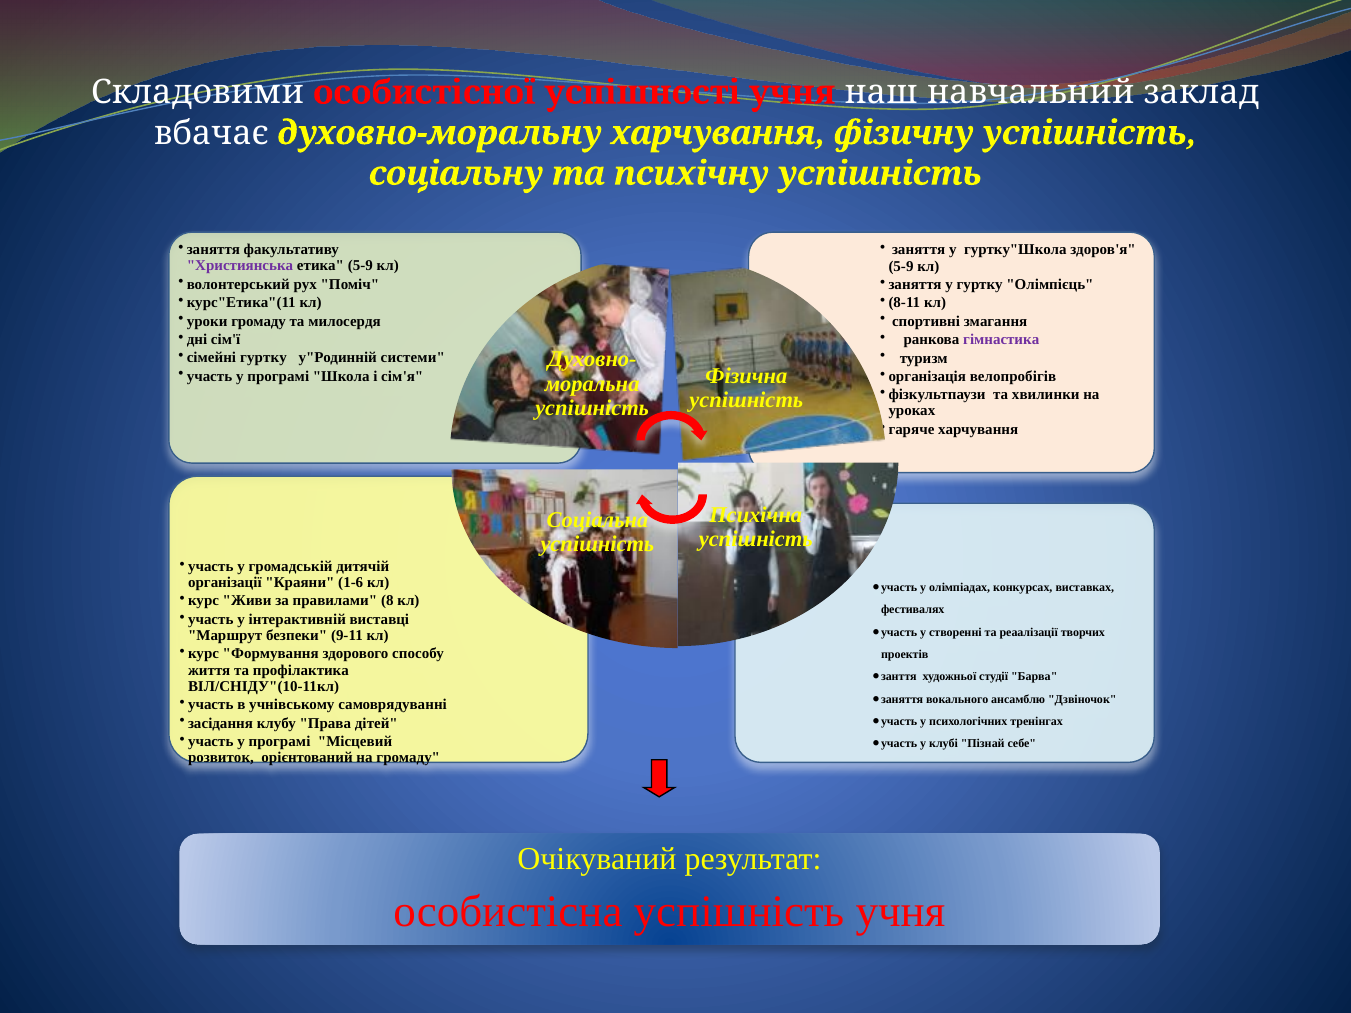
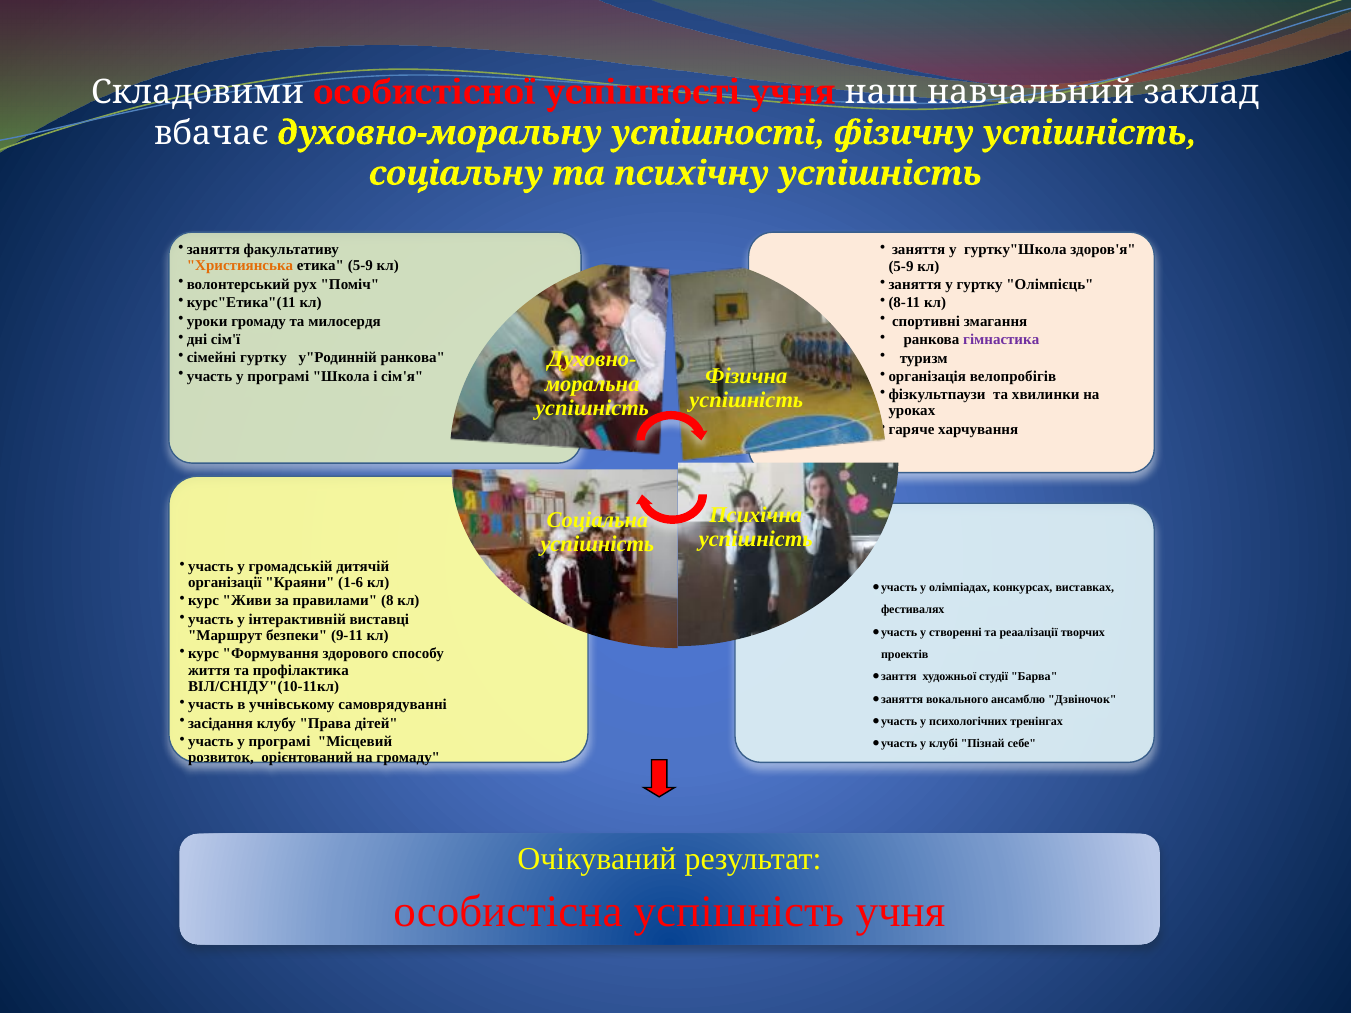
духовно-моральну харчування: харчування -> успішності
Християнська colour: purple -> orange
у"Родинній системи: системи -> ранкова
